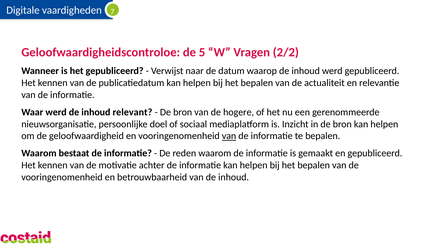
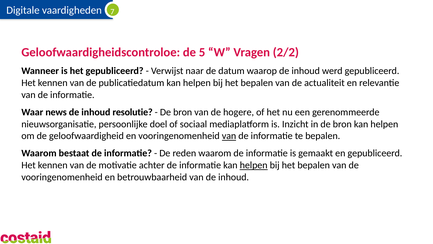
Waar werd: werd -> news
relevant: relevant -> resolutie
helpen at (254, 165) underline: none -> present
